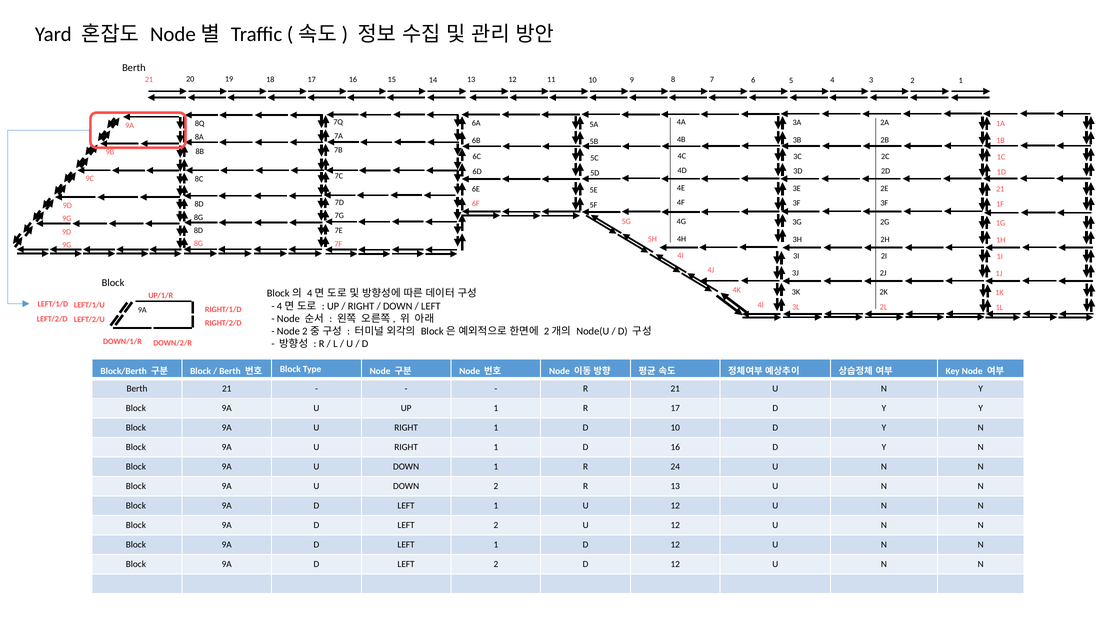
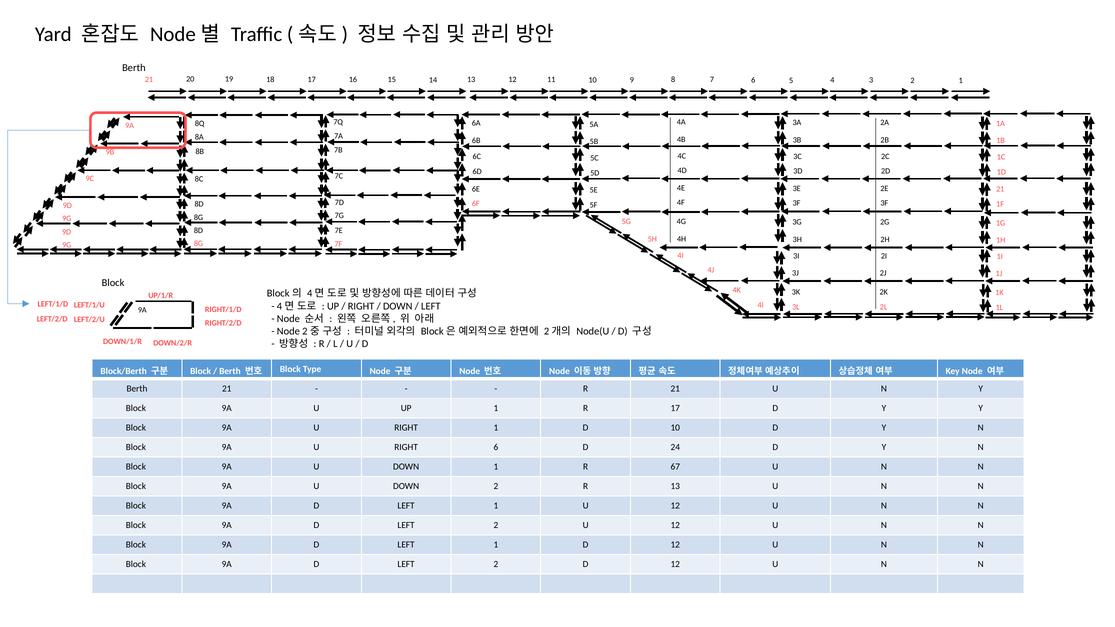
1 at (496, 447): 1 -> 6
D 16: 16 -> 24
24: 24 -> 67
